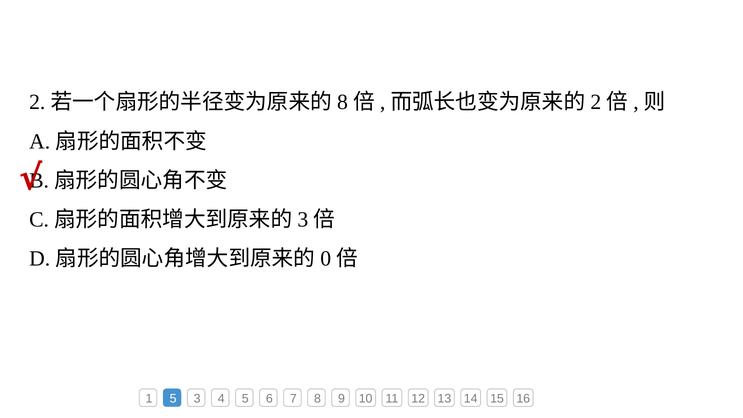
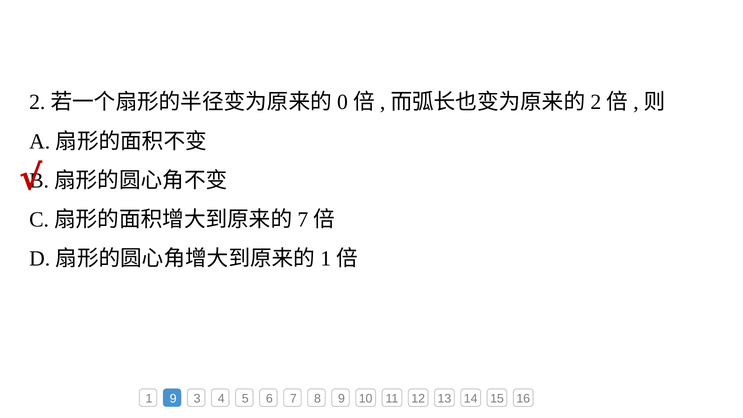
8 at (343, 102): 8 -> 0
3 at (303, 219): 3 -> 7
0 at (326, 258): 0 -> 1
1 5: 5 -> 9
